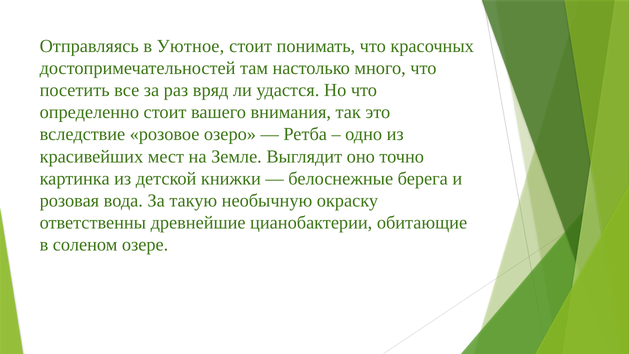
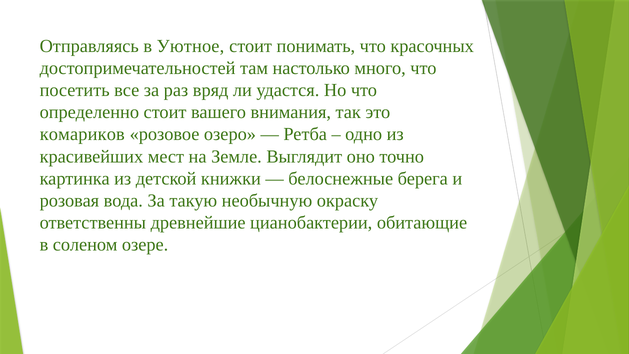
вследствие: вследствие -> комариков
